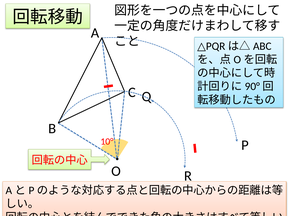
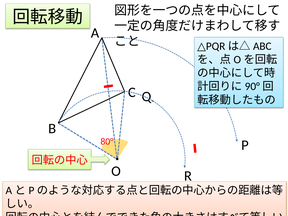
10°: 10° -> 80°
